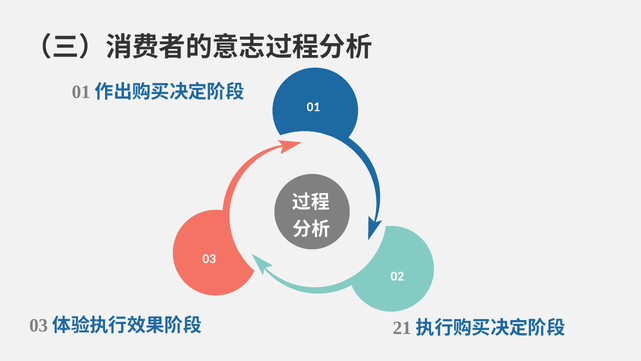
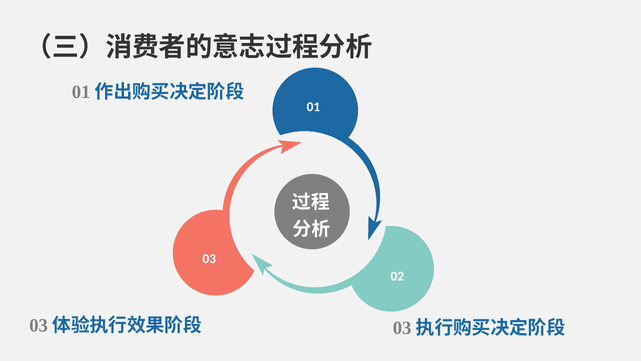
21 at (402, 327): 21 -> 03
